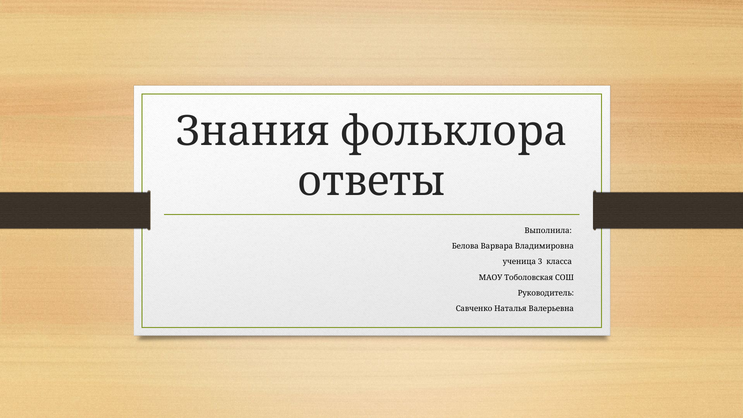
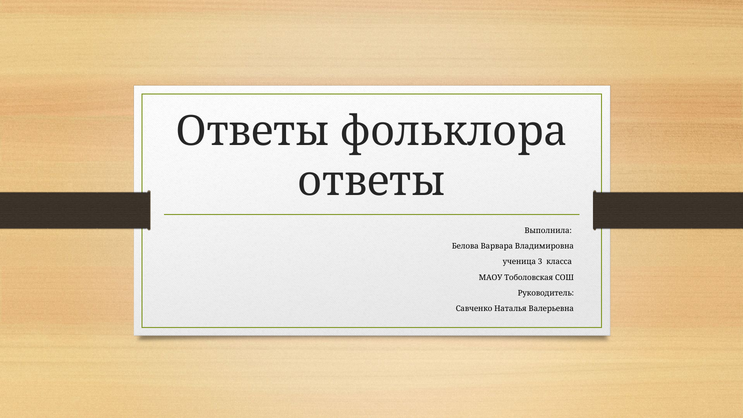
Знания at (253, 131): Знания -> Ответы
